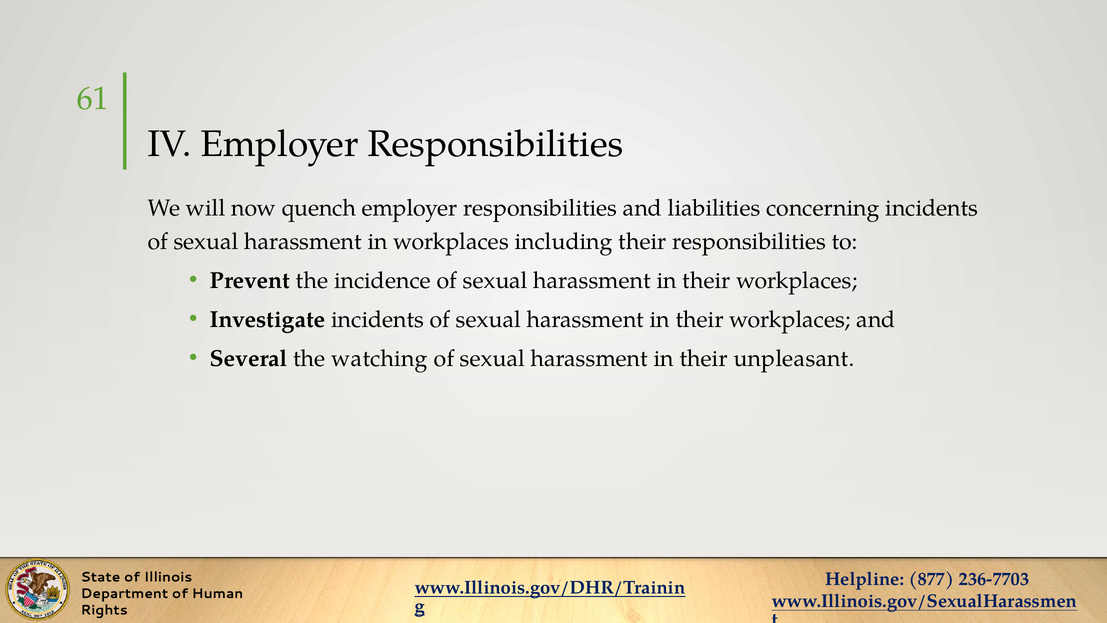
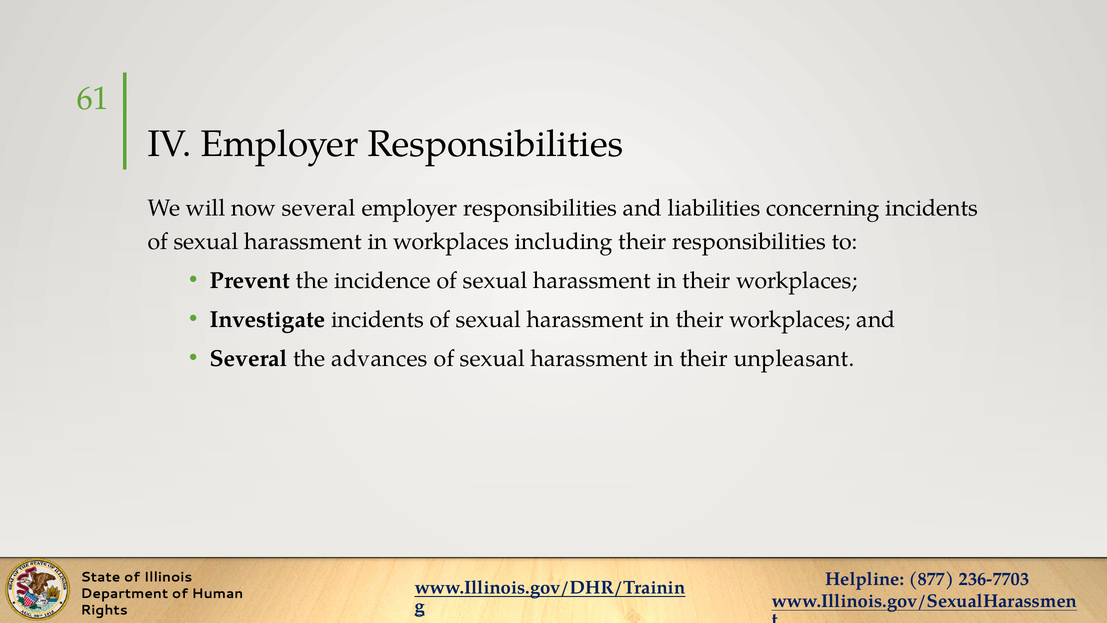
now quench: quench -> several
watching: watching -> advances
